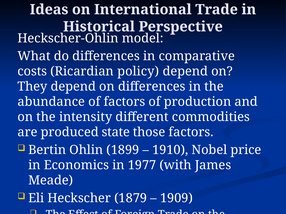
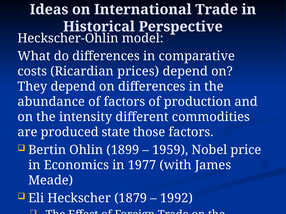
policy: policy -> prices
1910: 1910 -> 1959
1909: 1909 -> 1992
